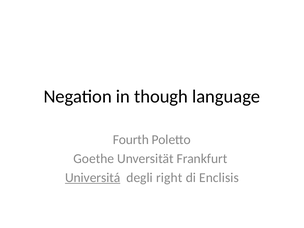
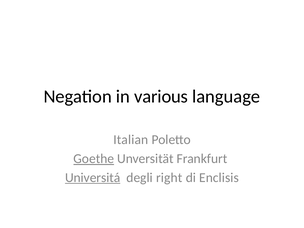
though: though -> various
Fourth: Fourth -> Italian
Goethe underline: none -> present
